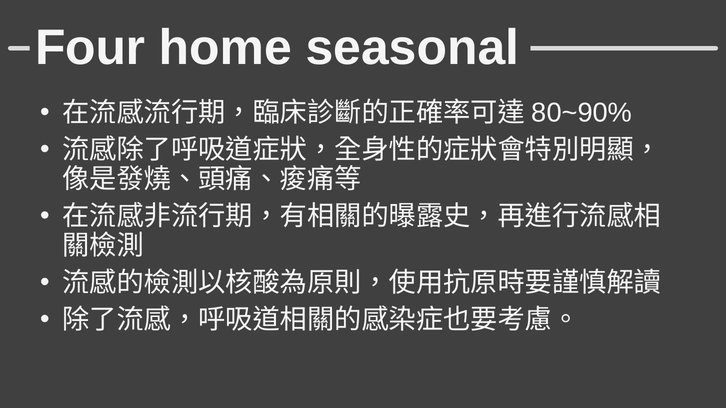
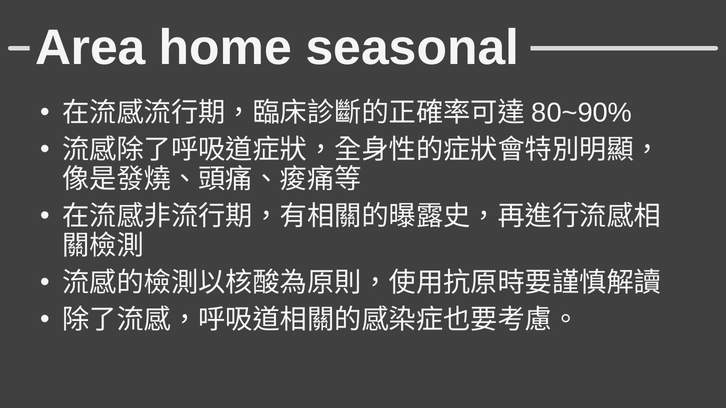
Four: Four -> Area
